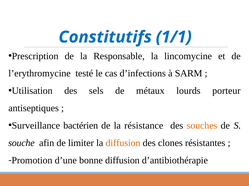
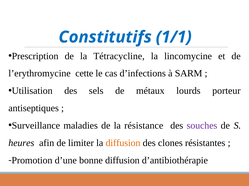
Responsable: Responsable -> Tétracycline
testé: testé -> cette
bactérien: bactérien -> maladies
souches colour: orange -> purple
souche: souche -> heures
